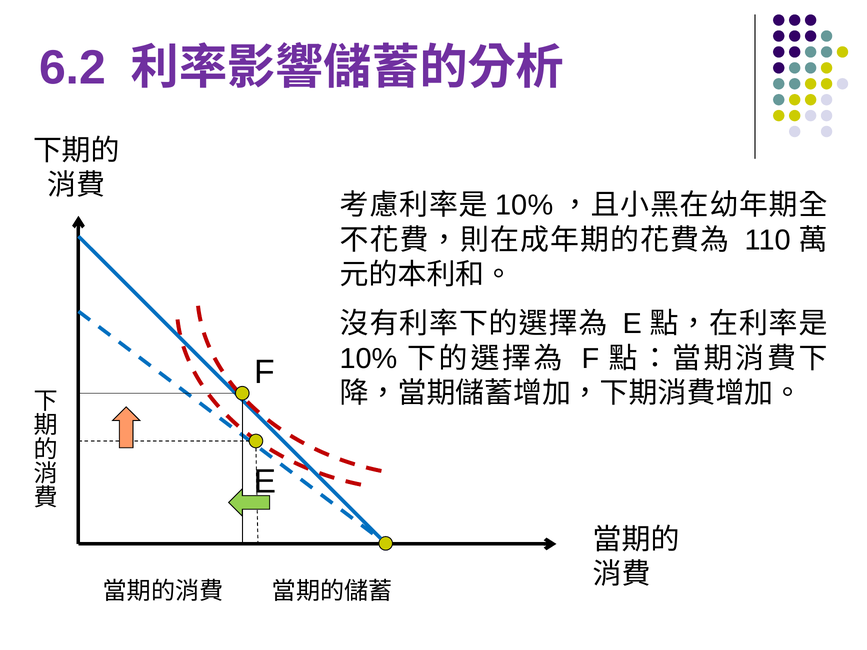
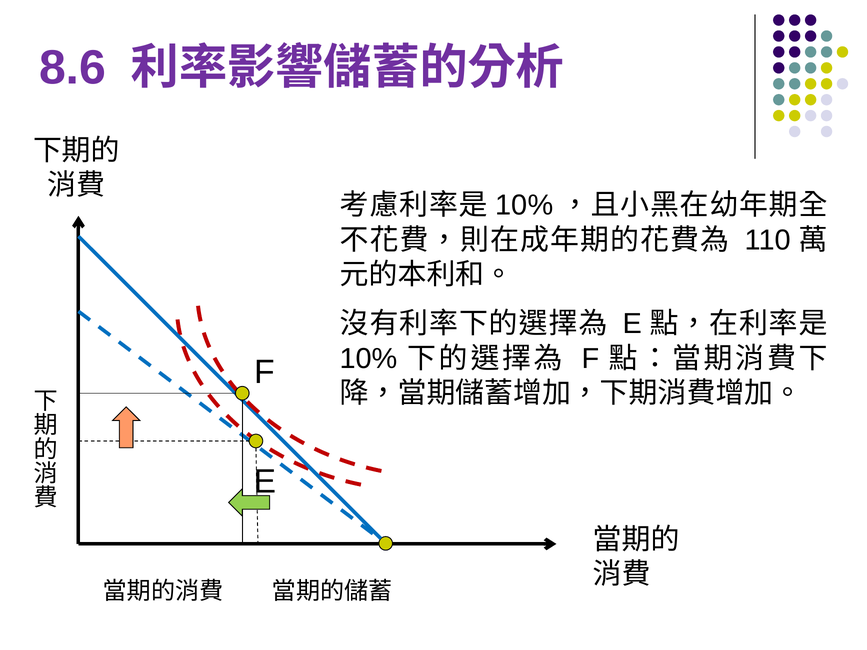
6.2: 6.2 -> 8.6
